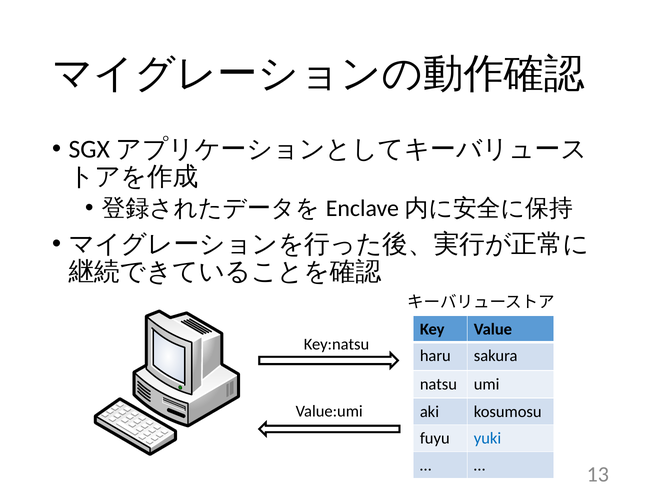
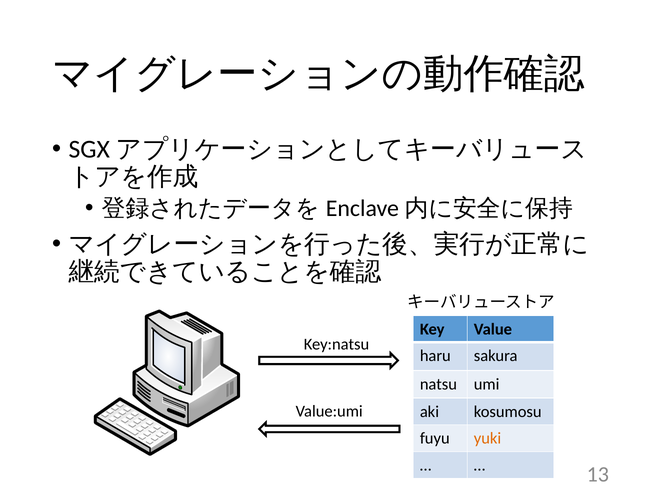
yuki colour: blue -> orange
